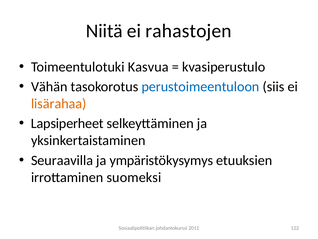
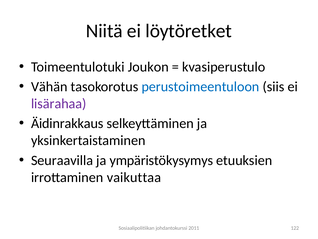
rahastojen: rahastojen -> löytöretket
Kasvua: Kasvua -> Joukon
lisärahaa colour: orange -> purple
Lapsiperheet: Lapsiperheet -> Äidinrakkaus
suomeksi: suomeksi -> vaikuttaa
